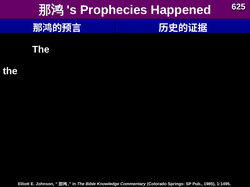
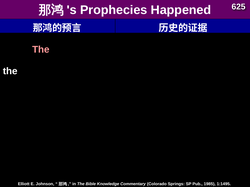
The at (41, 50) colour: white -> pink
